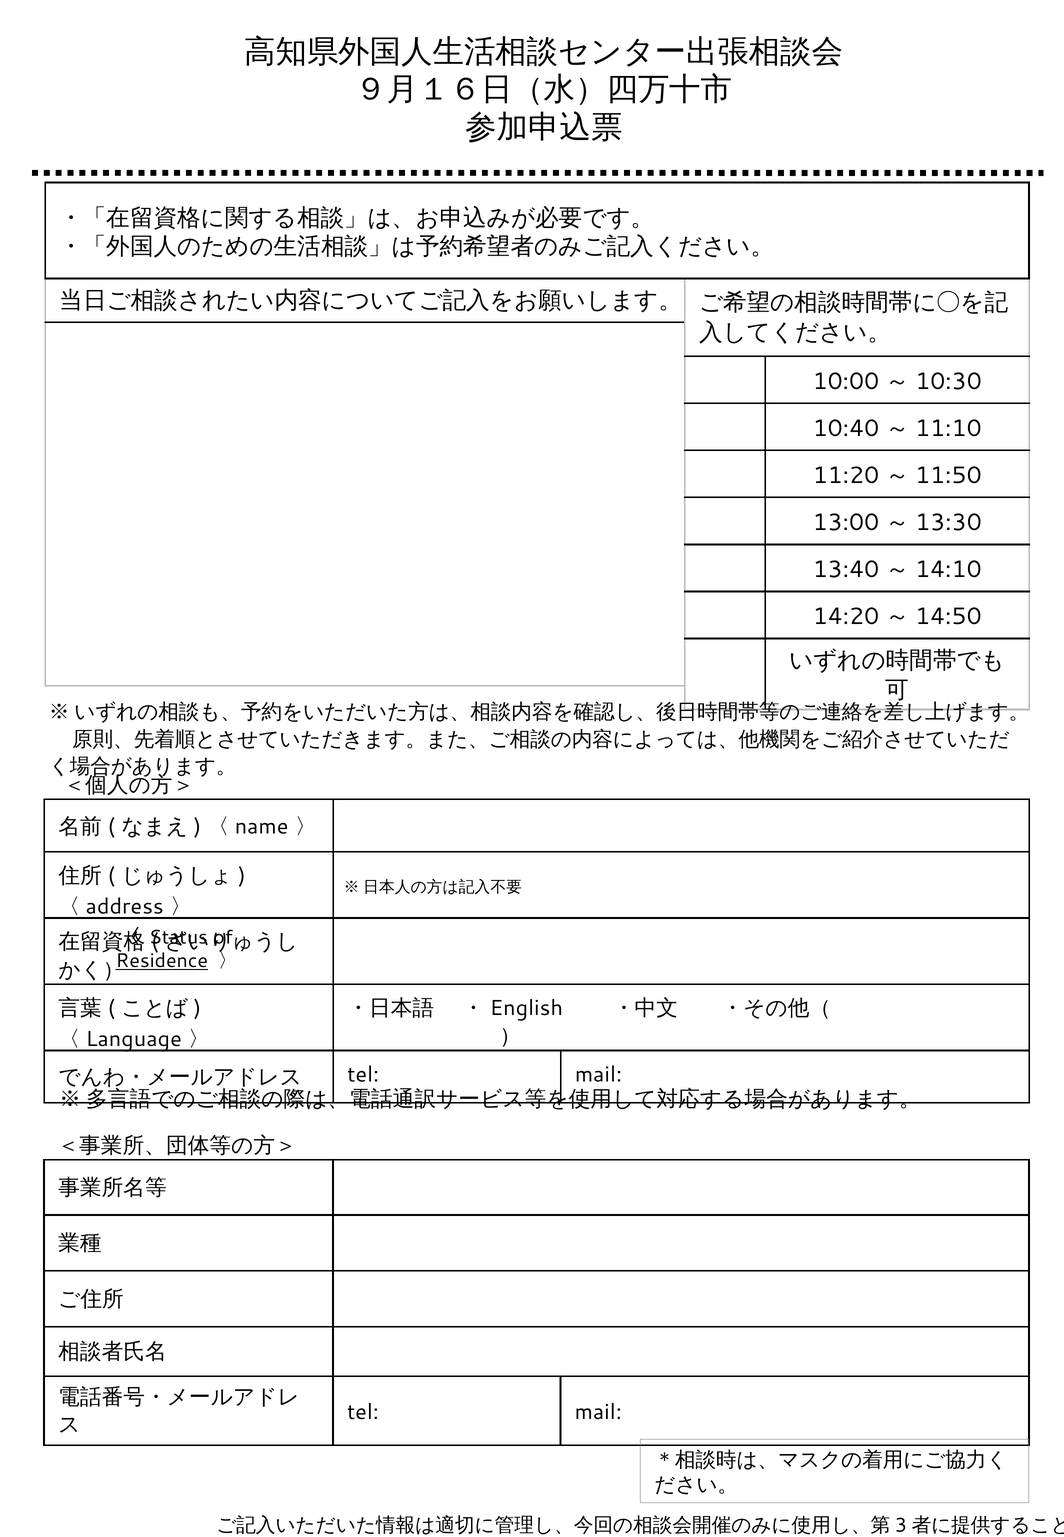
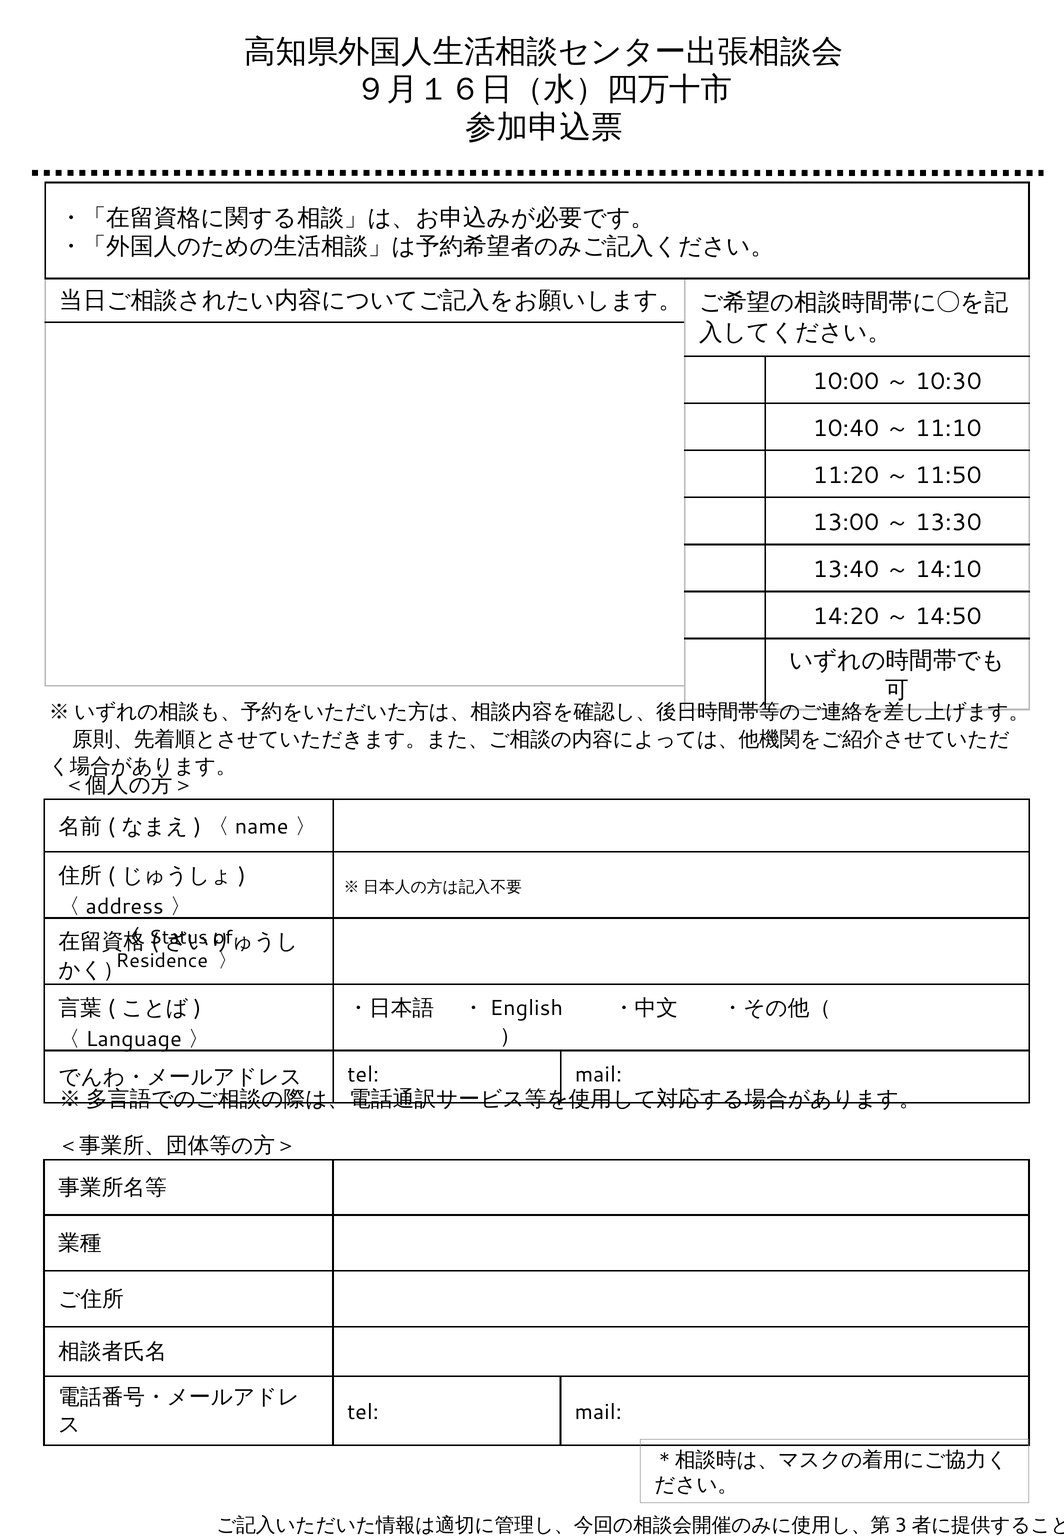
Residence underline: present -> none
